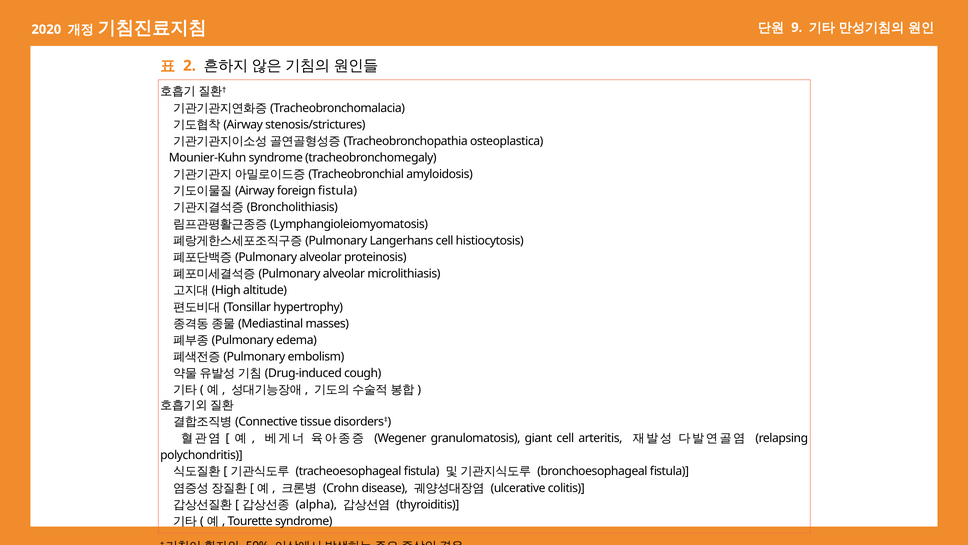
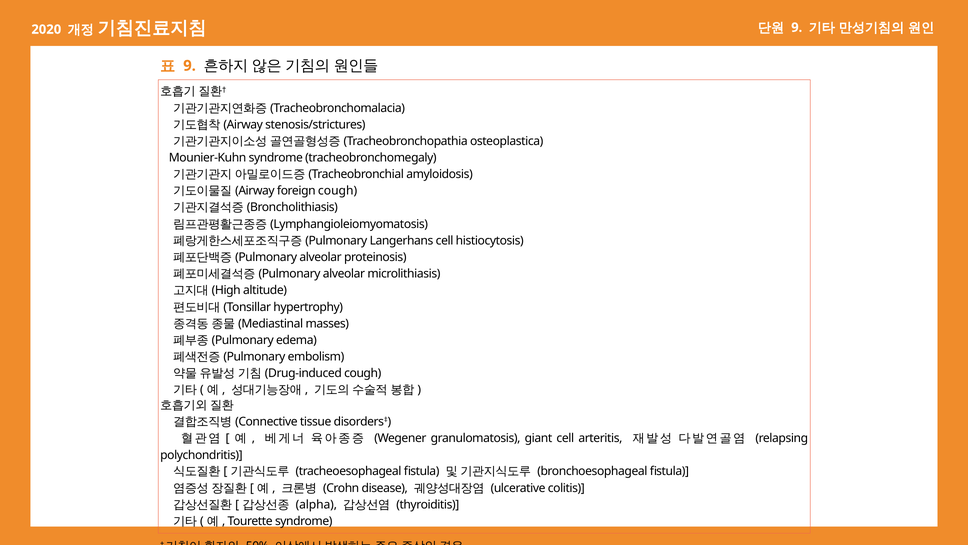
2 at (190, 66): 2 -> 9
foreign fistula: fistula -> cough
